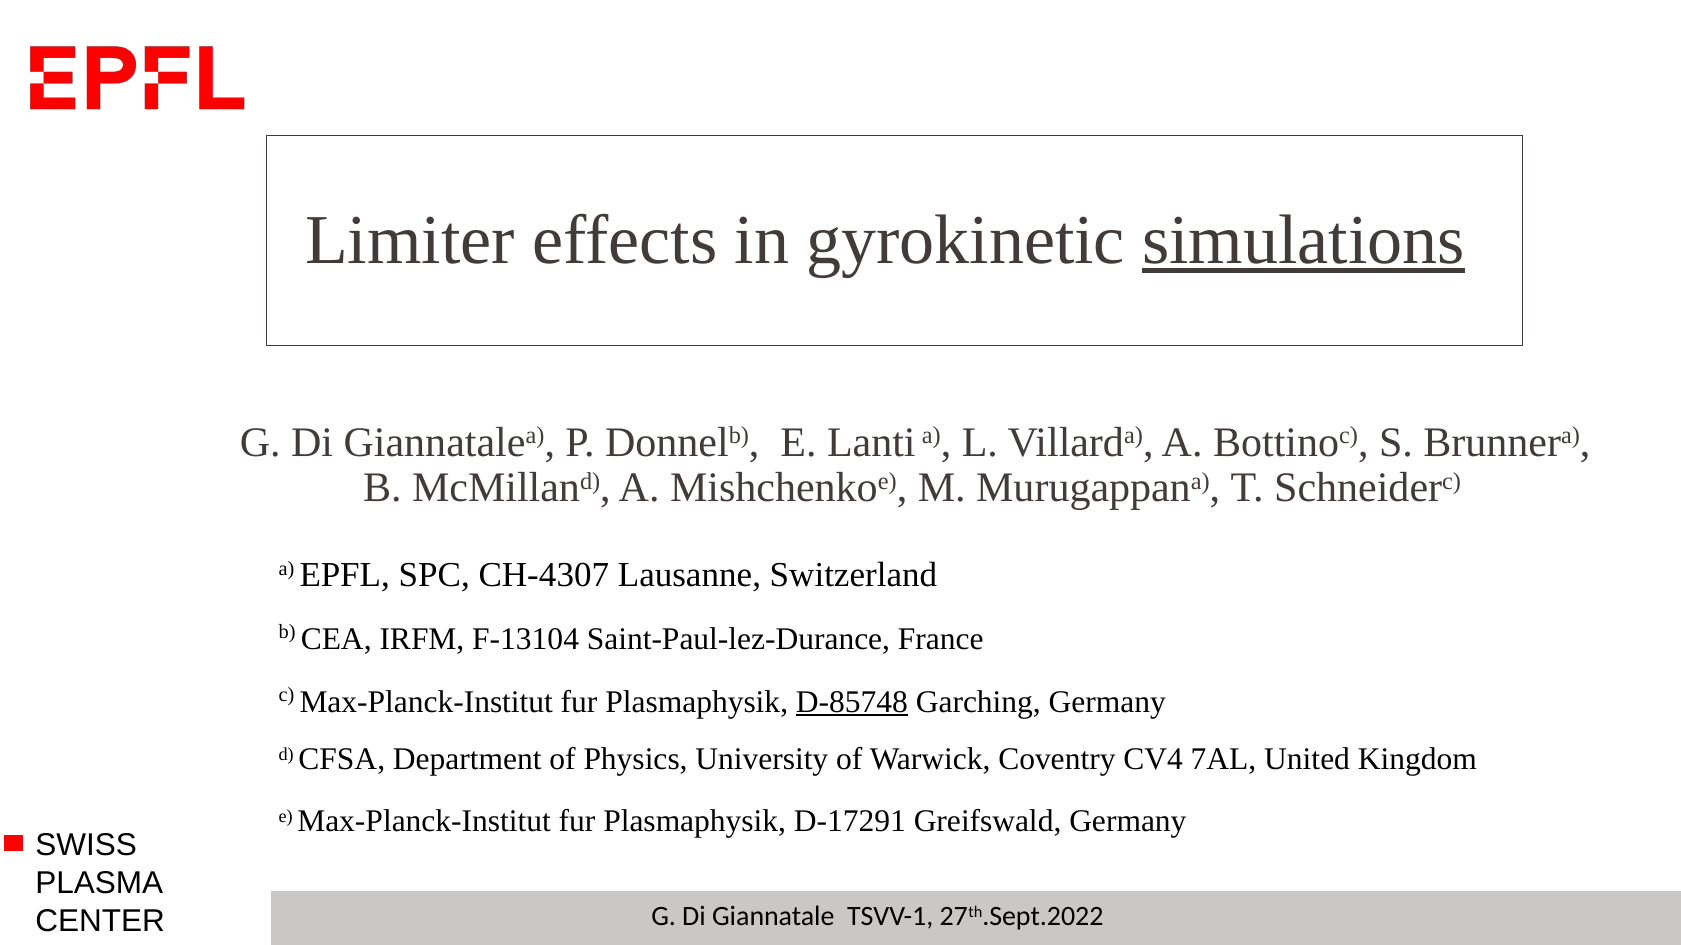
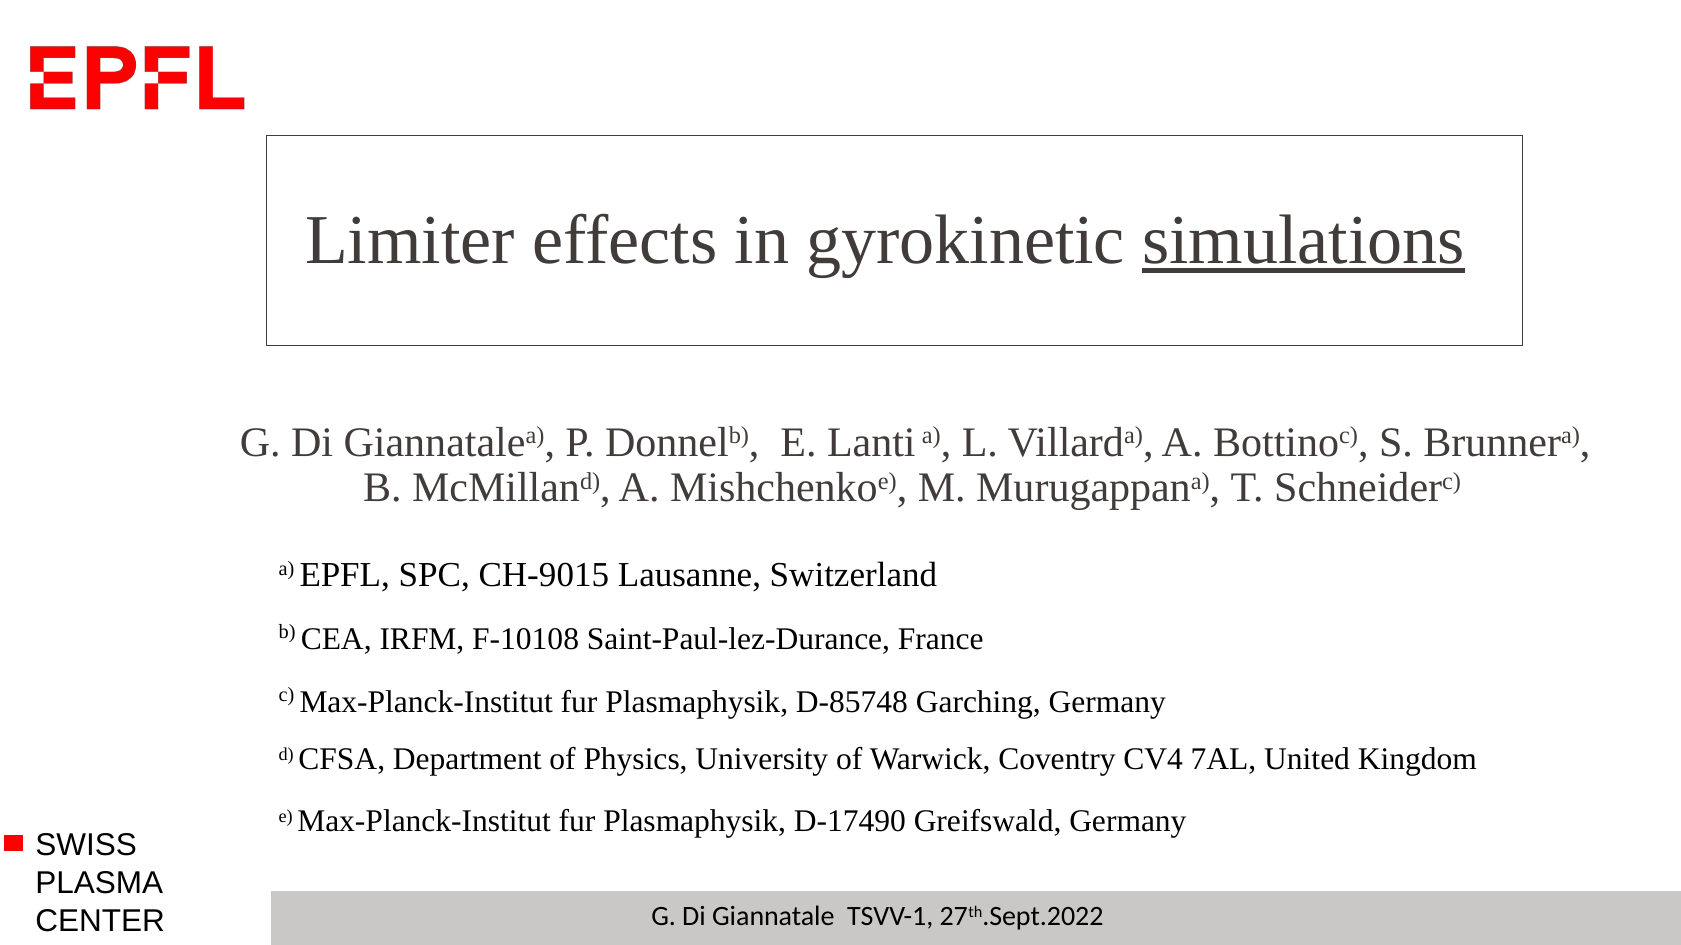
CH-4307: CH-4307 -> CH-9015
F-13104: F-13104 -> F-10108
D-85748 underline: present -> none
D-17291: D-17291 -> D-17490
